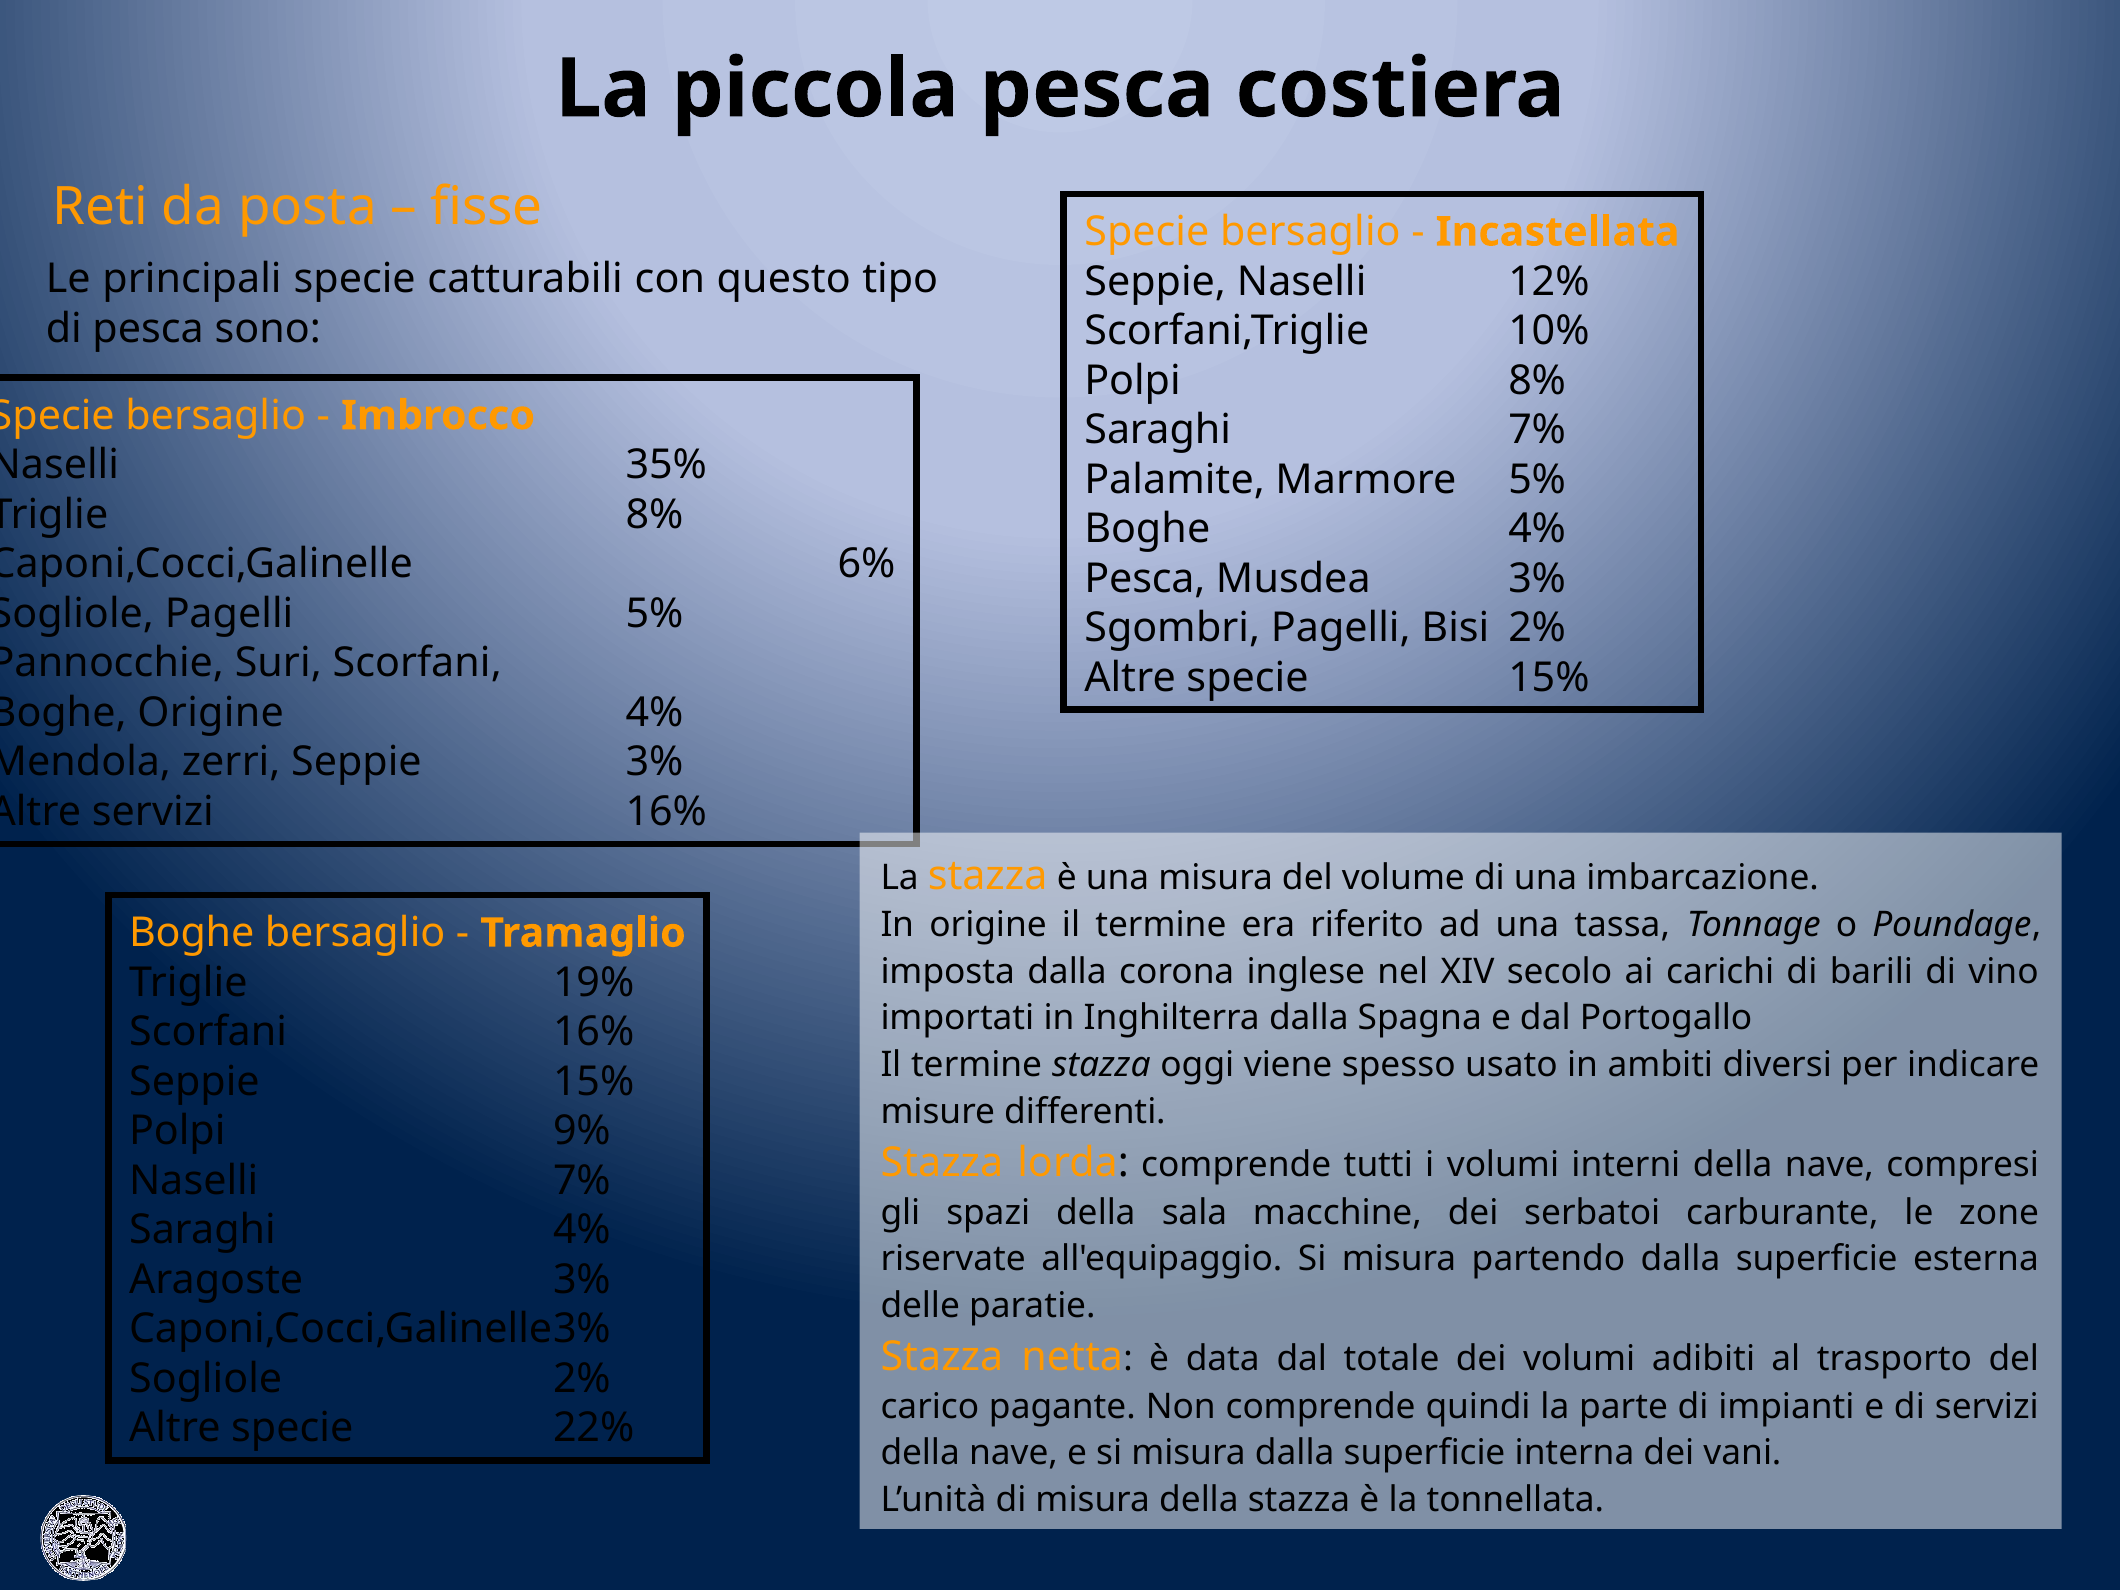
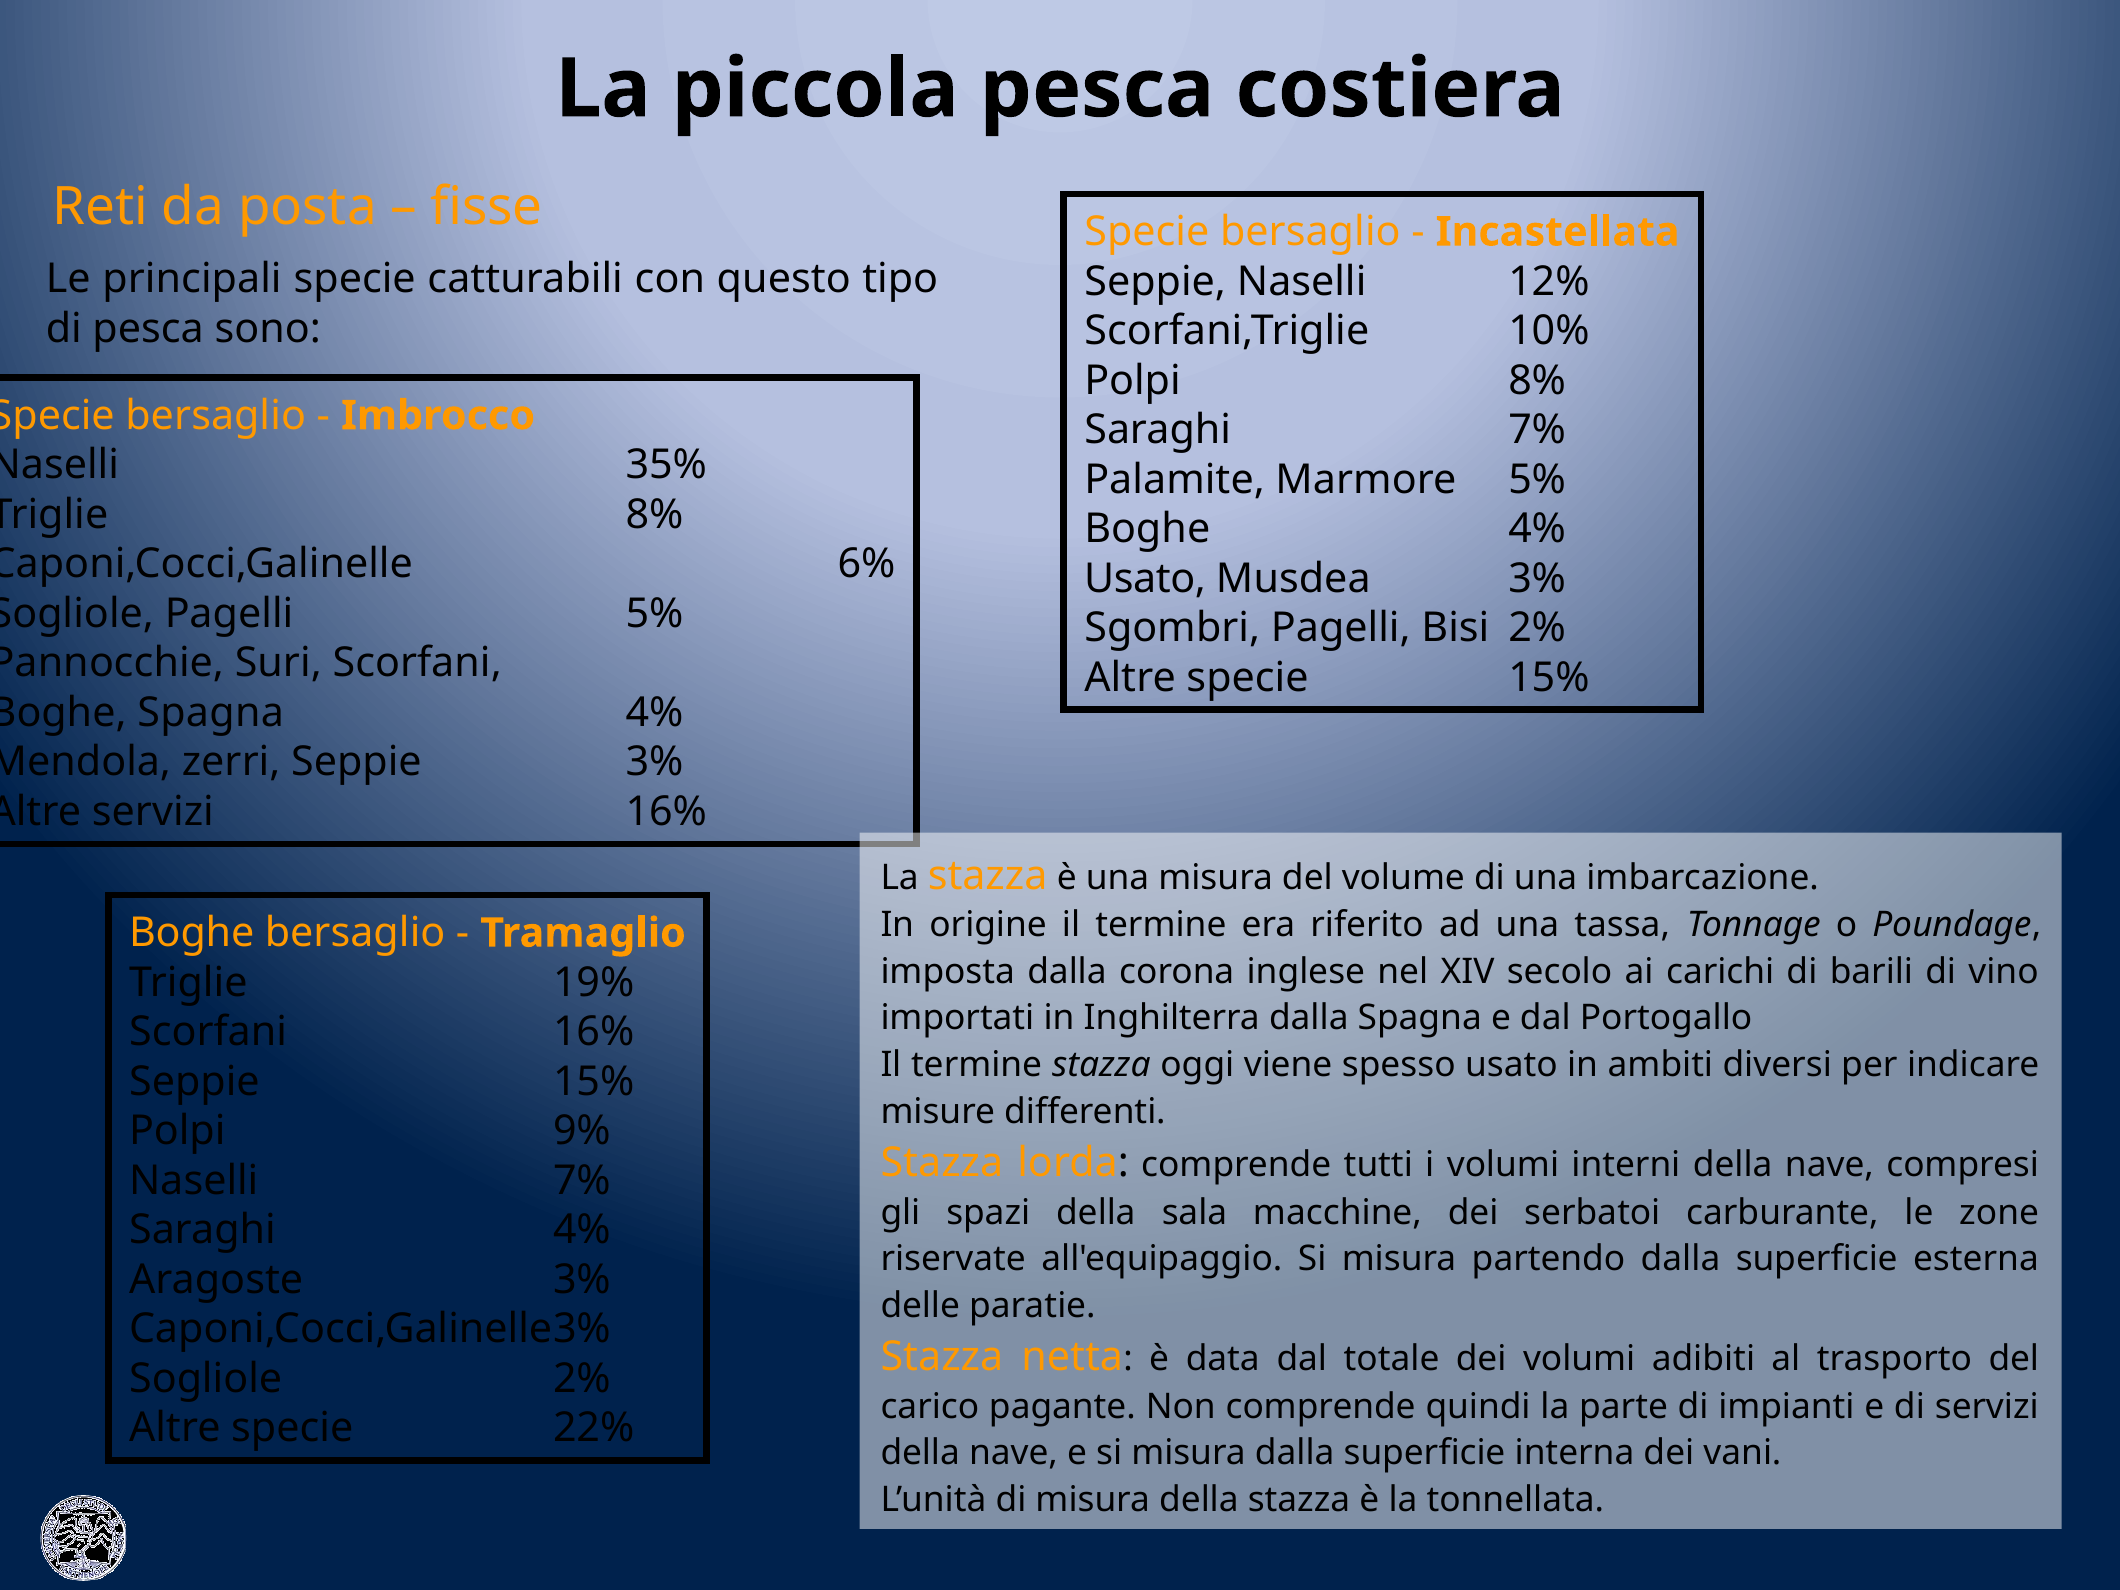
Pesca at (1145, 578): Pesca -> Usato
Origine at (211, 713): Origine -> Spagna
